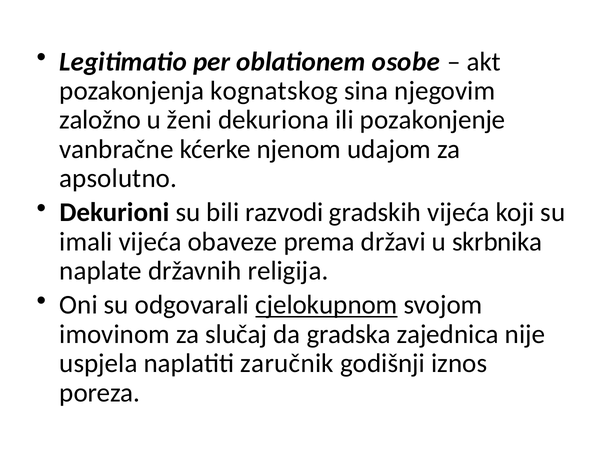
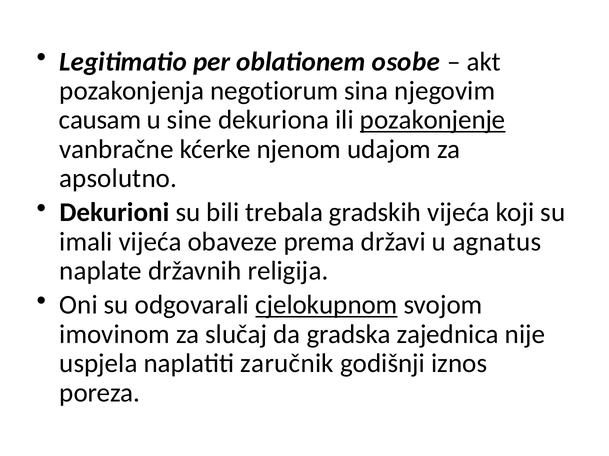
kognatskog: kognatskog -> negotiorum
založno: založno -> causam
ženi: ženi -> sine
pozakonjenje underline: none -> present
razvodi: razvodi -> trebala
skrbnika: skrbnika -> agnatus
